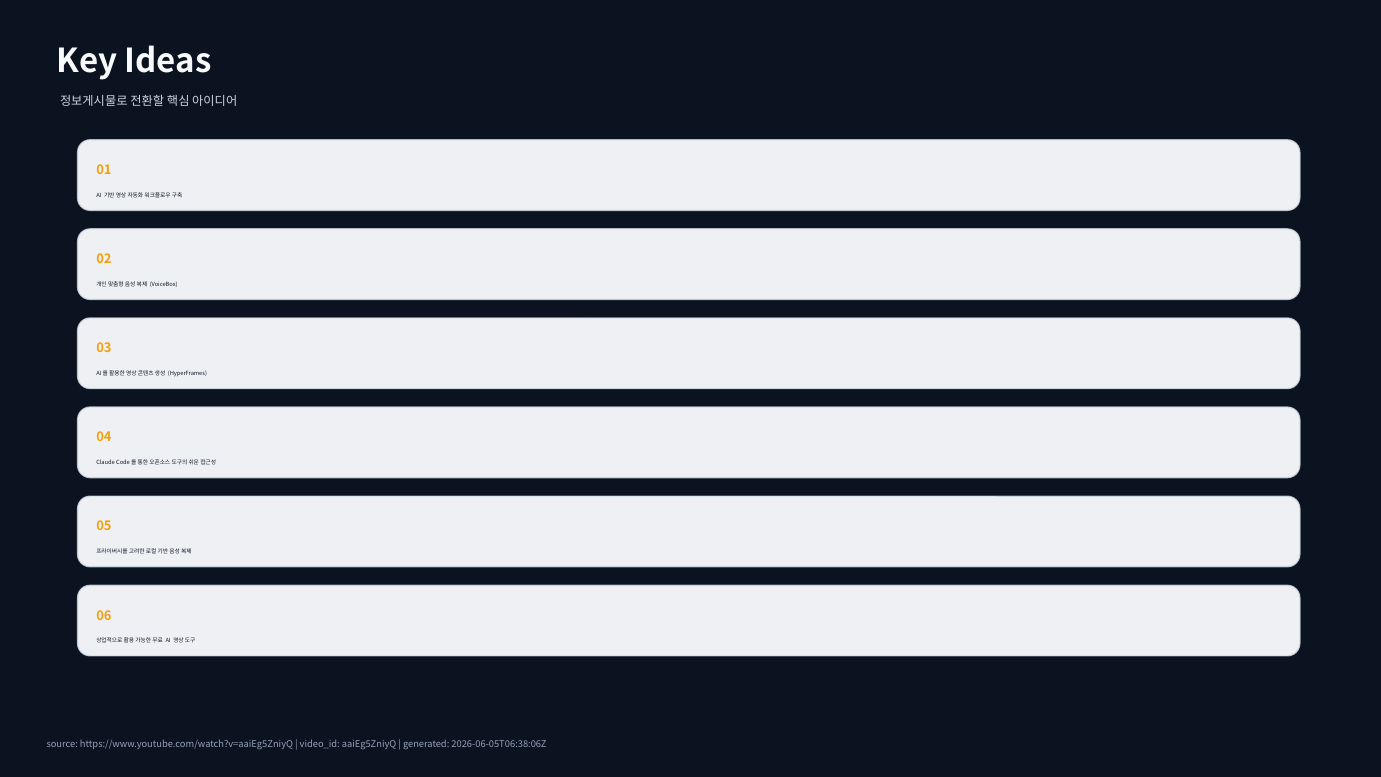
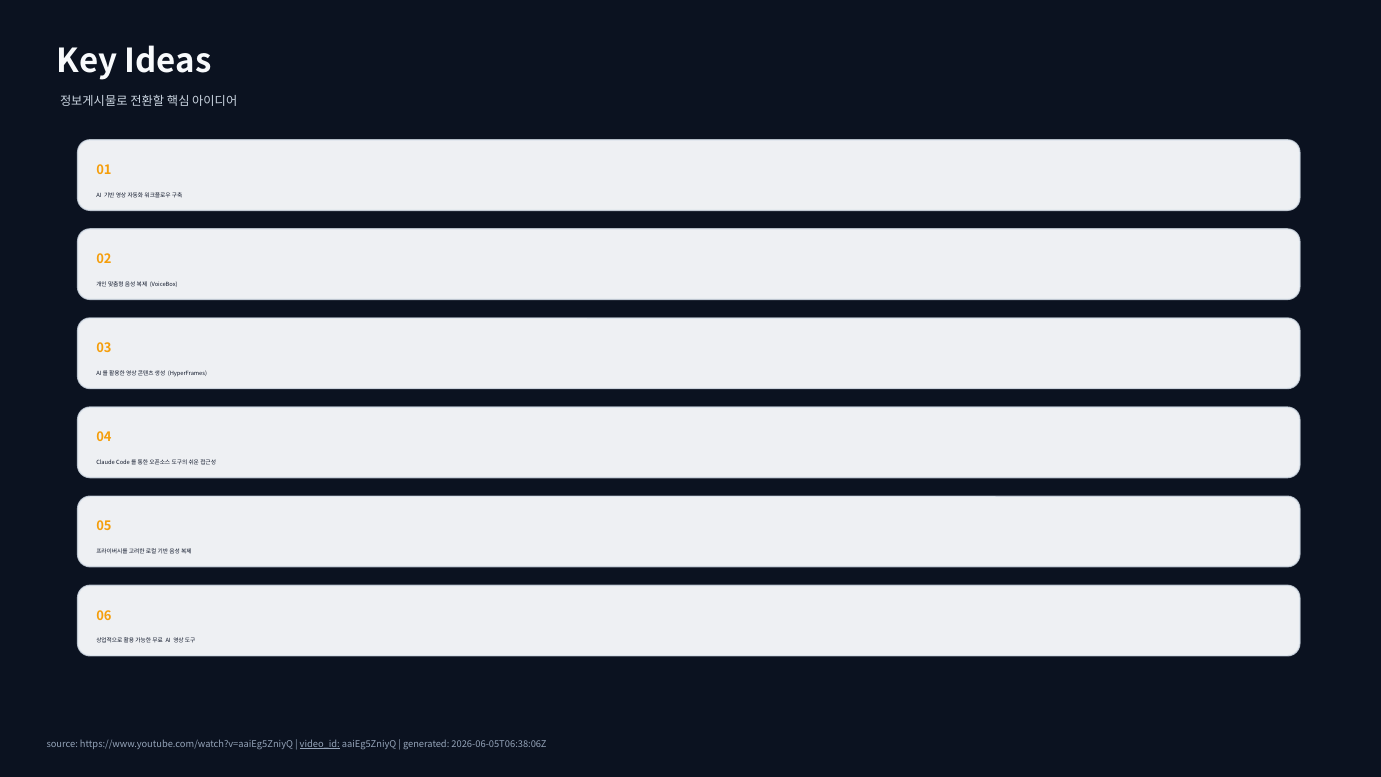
video_id underline: none -> present
